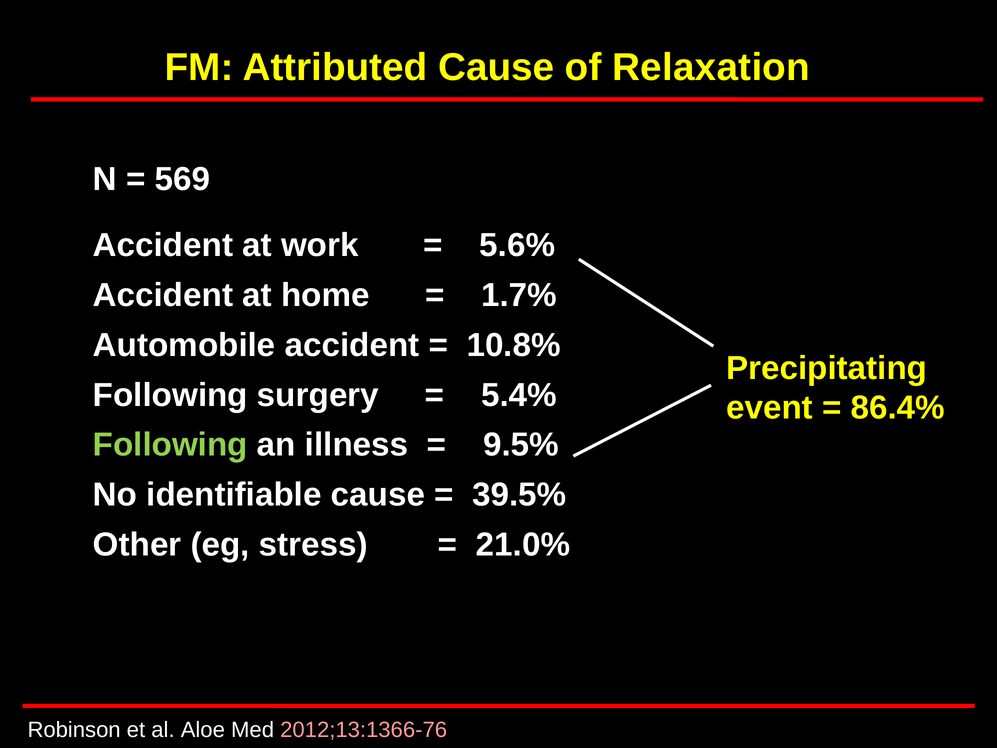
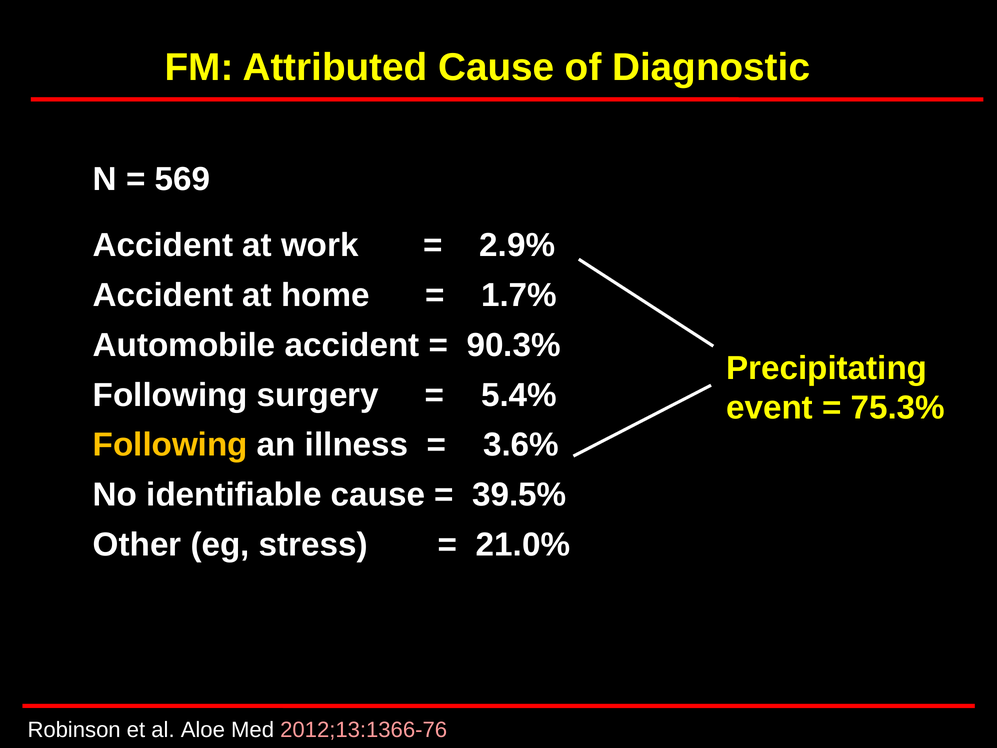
Relaxation: Relaxation -> Diagnostic
5.6%: 5.6% -> 2.9%
10.8%: 10.8% -> 90.3%
86.4%: 86.4% -> 75.3%
Following at (170, 445) colour: light green -> yellow
9.5%: 9.5% -> 3.6%
